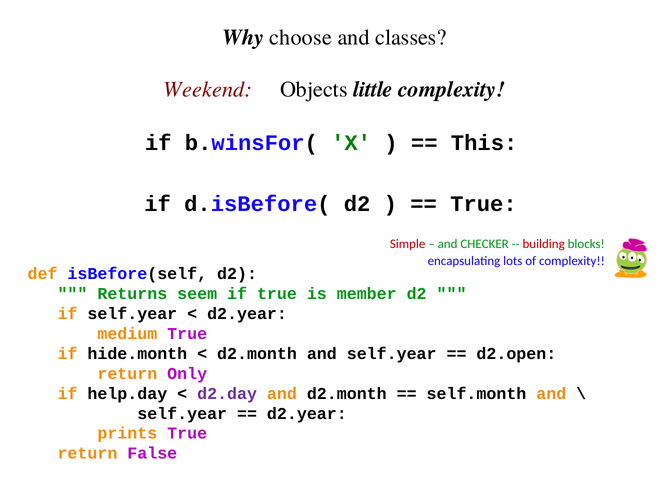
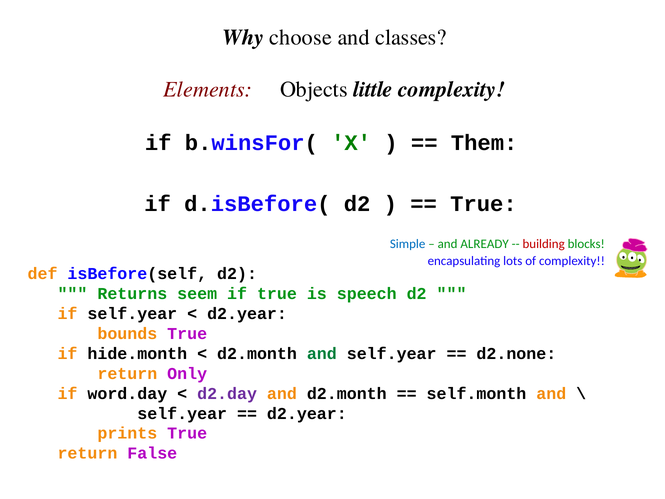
Weekend: Weekend -> Elements
This: This -> Them
Simple colour: red -> blue
CHECKER: CHECKER -> ALREADY
member: member -> speech
medium: medium -> bounds
and at (322, 353) colour: black -> green
d2.open: d2.open -> d2.none
help.day: help.day -> word.day
